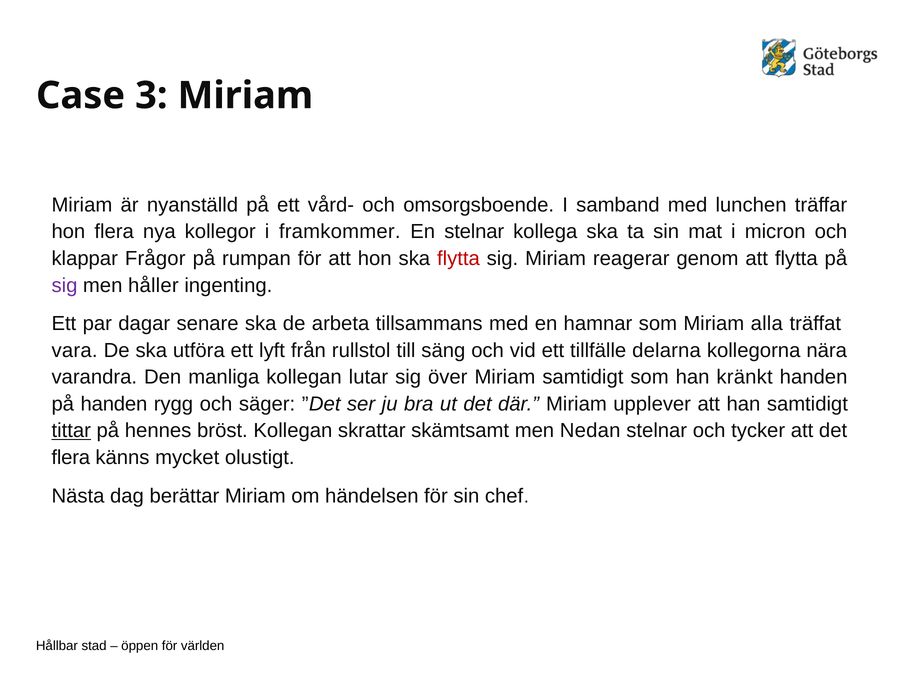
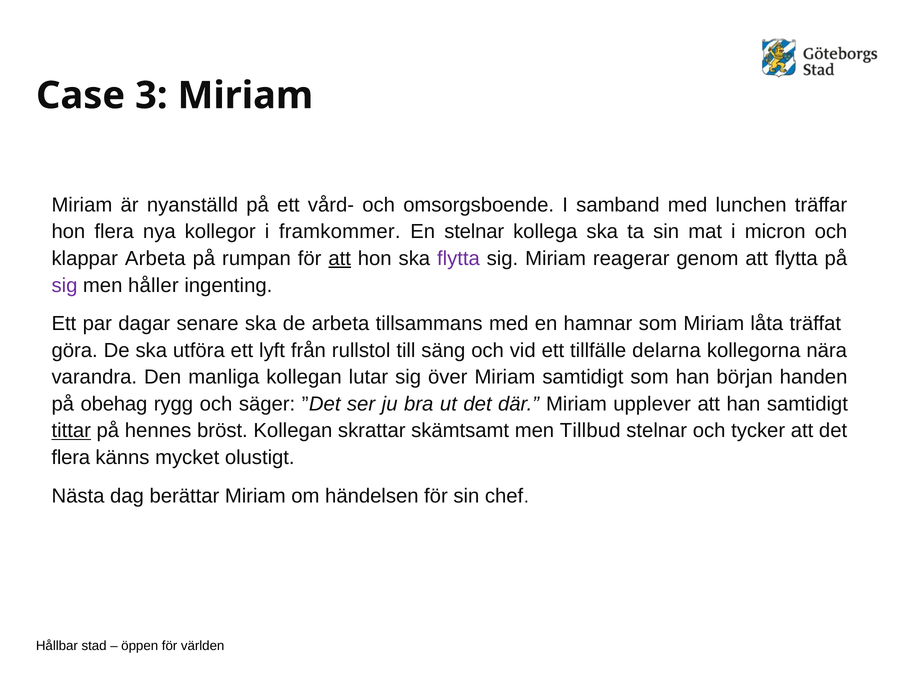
klappar Frågor: Frågor -> Arbeta
att at (340, 259) underline: none -> present
flytta at (458, 259) colour: red -> purple
alla: alla -> låta
vara: vara -> göra
kränkt: kränkt -> början
på handen: handen -> obehag
Nedan: Nedan -> Tillbud
